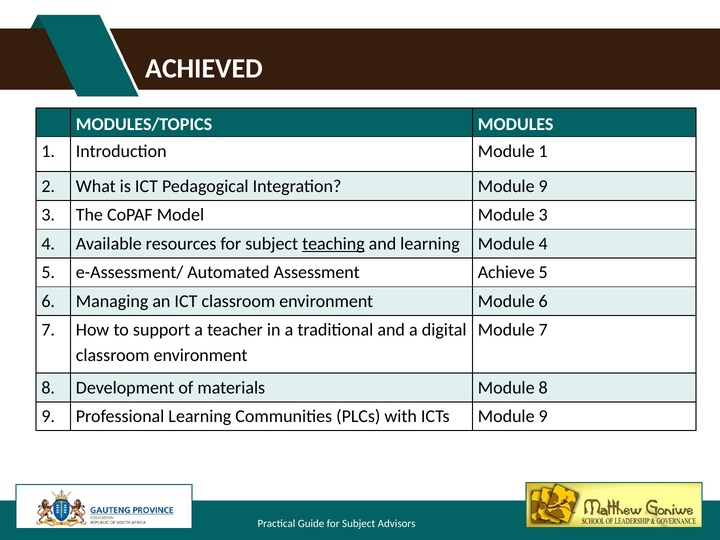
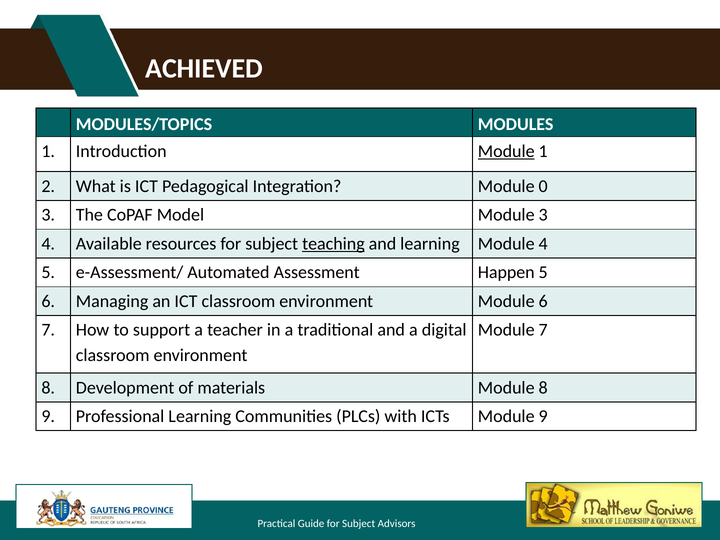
Module at (506, 151) underline: none -> present
Integration Module 9: 9 -> 0
Achieve: Achieve -> Happen
